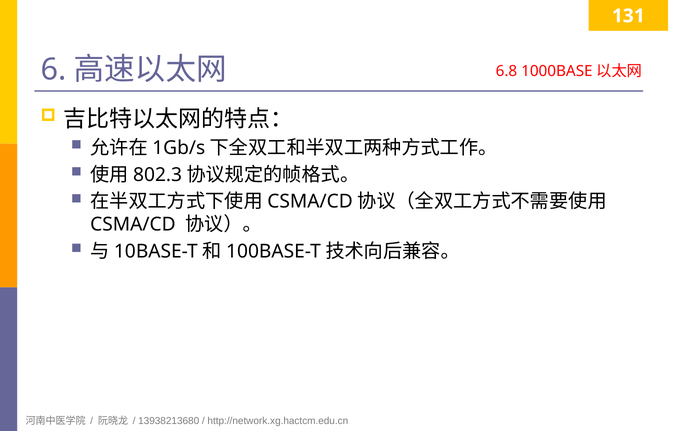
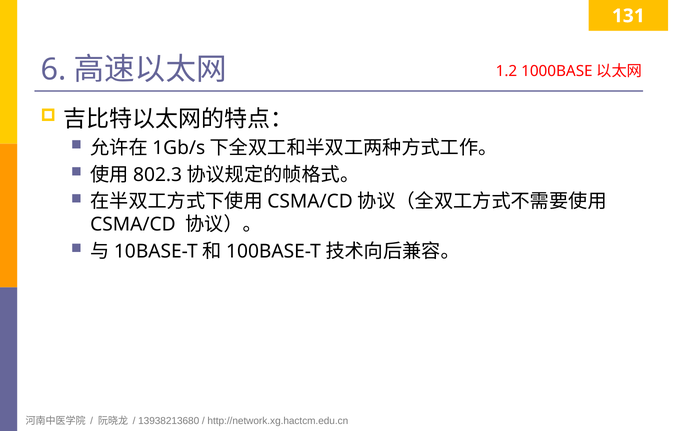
6.8: 6.8 -> 1.2
